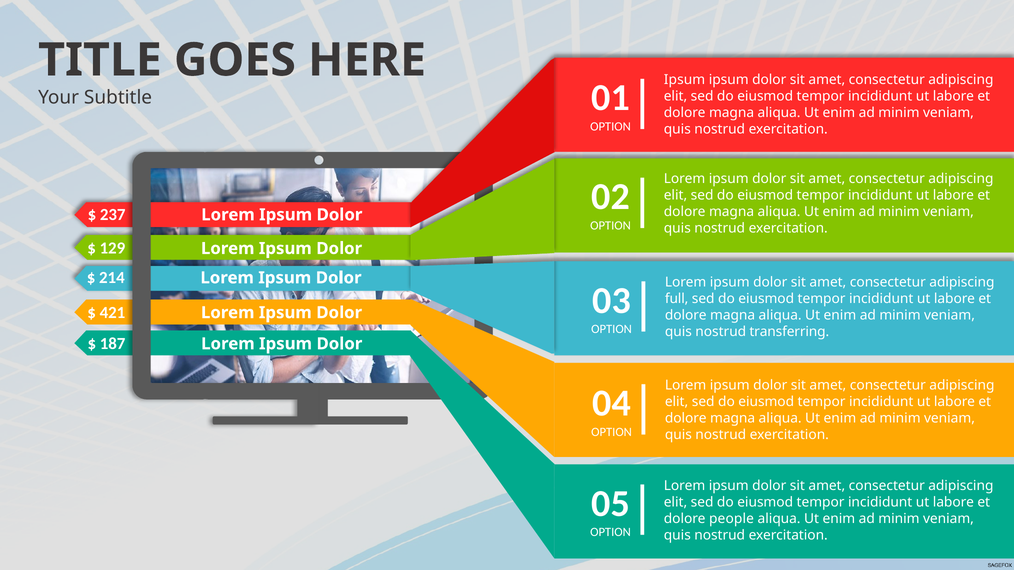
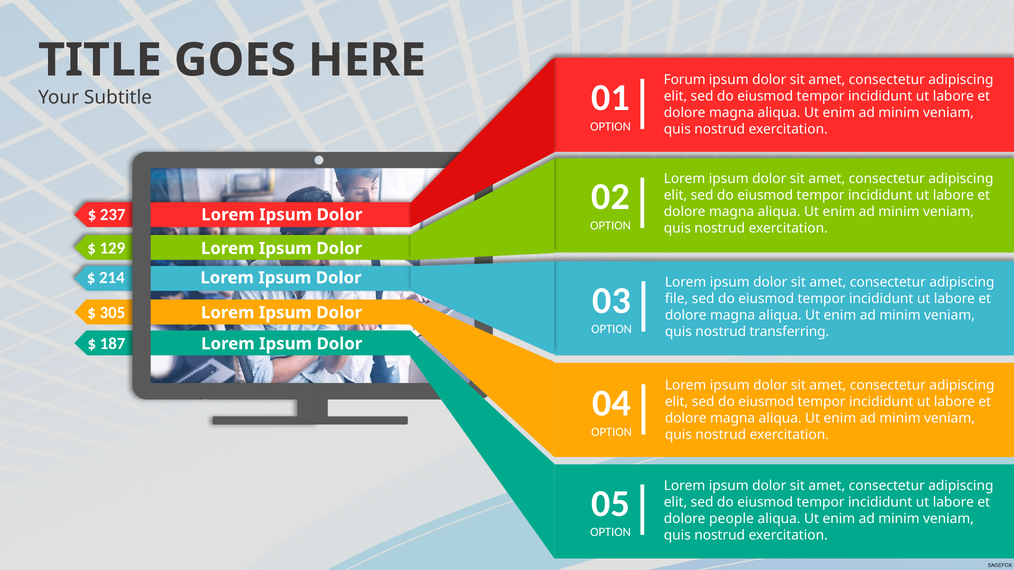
Ipsum at (685, 80): Ipsum -> Forum
full: full -> file
421: 421 -> 305
